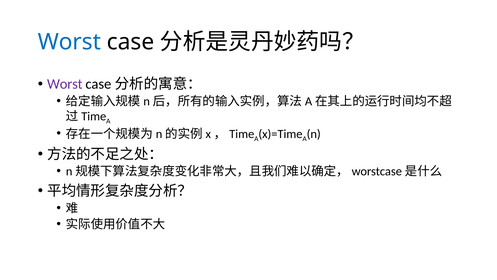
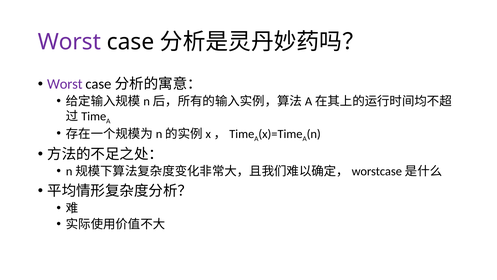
Worst at (69, 42) colour: blue -> purple
